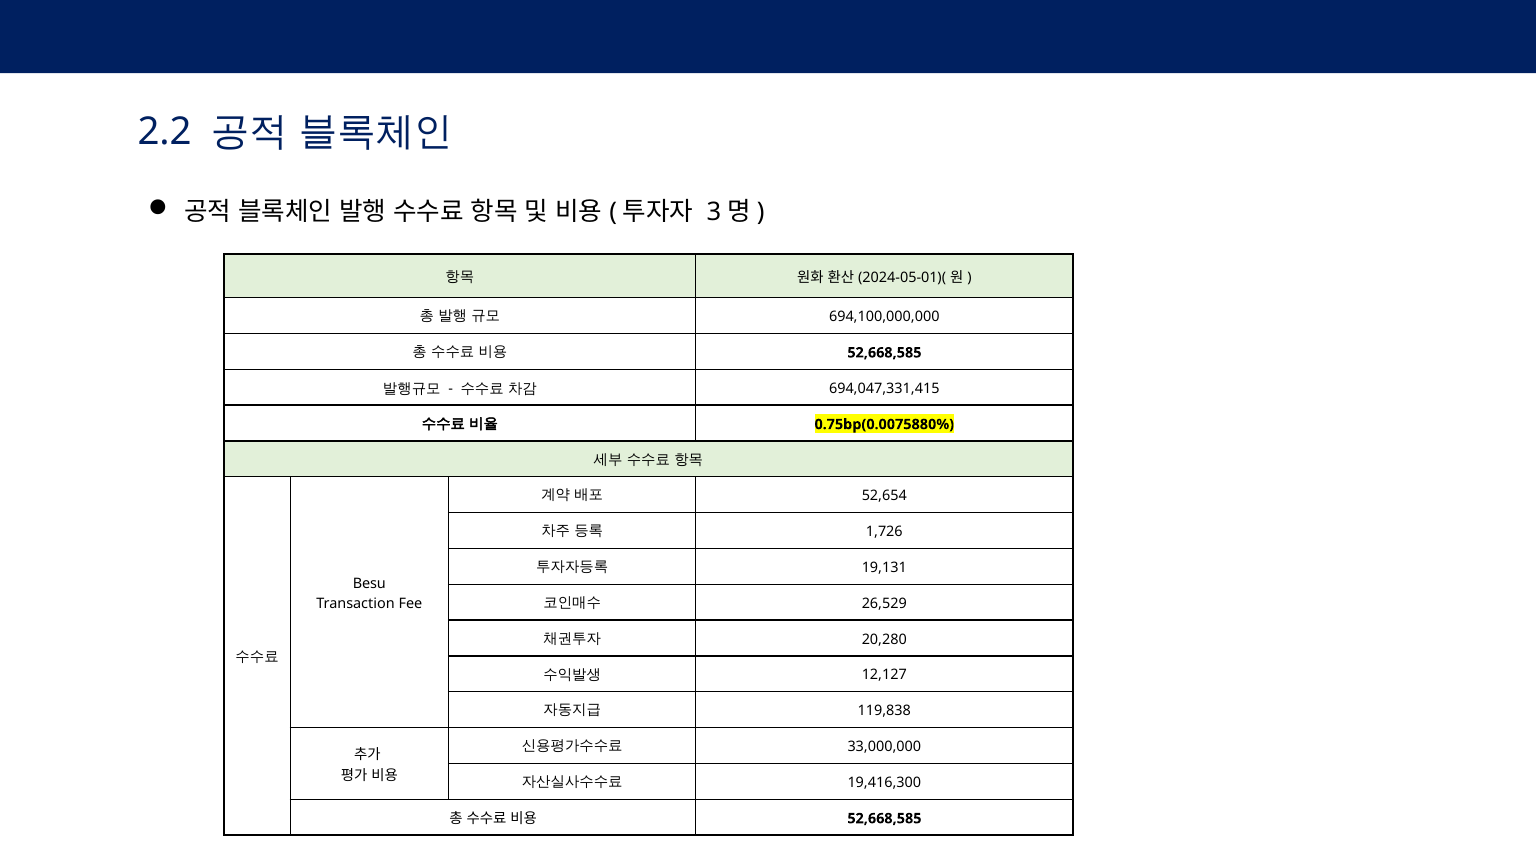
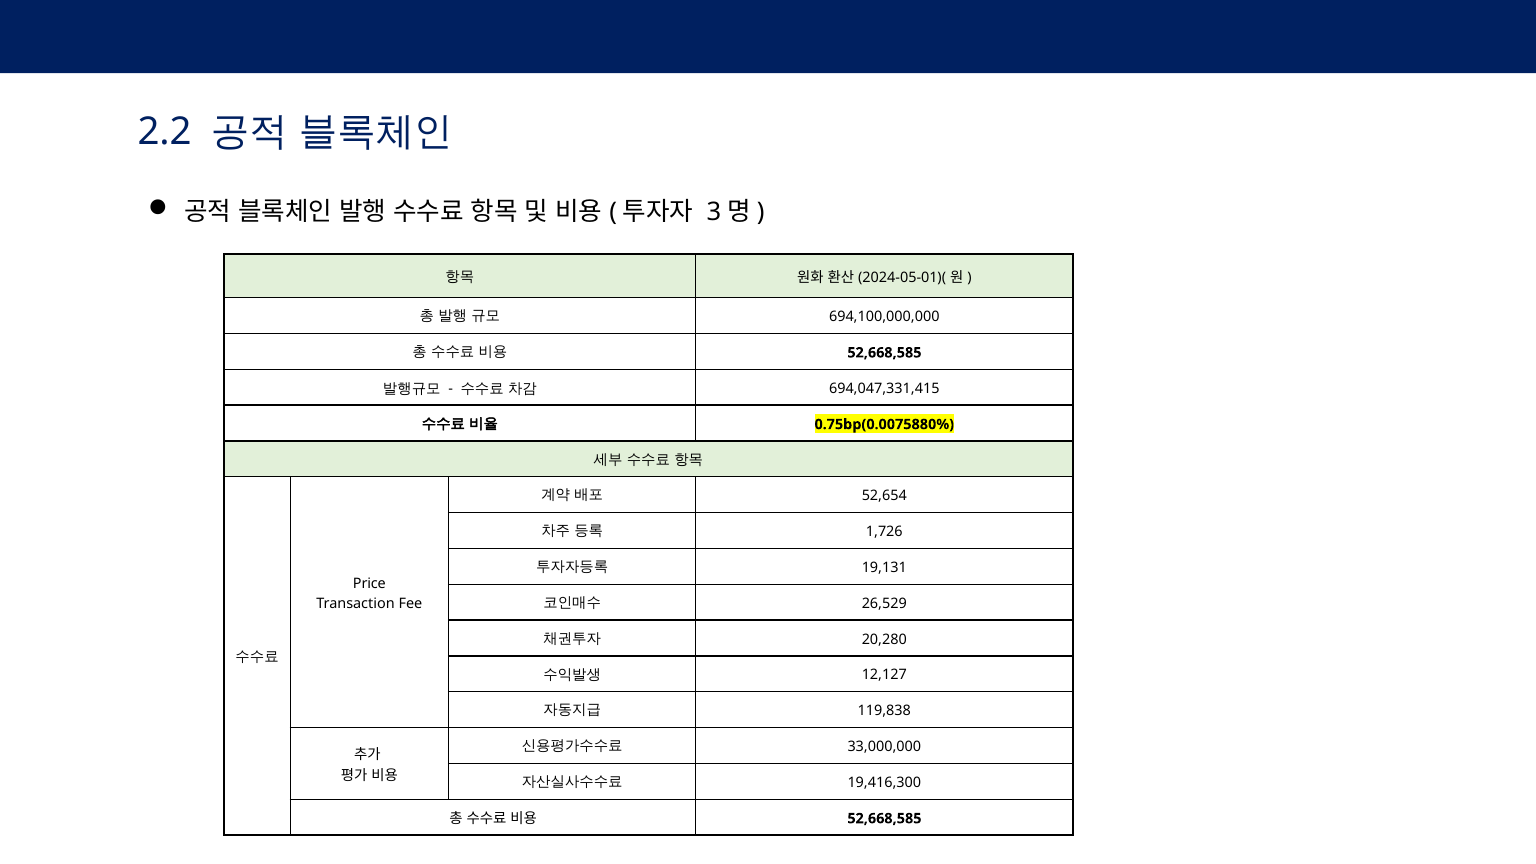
Besu: Besu -> Price
